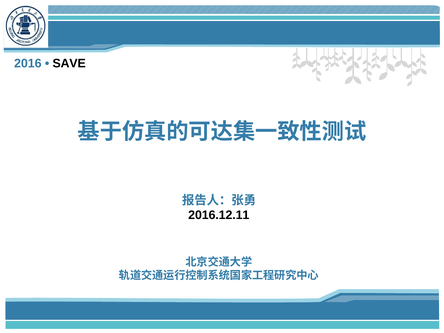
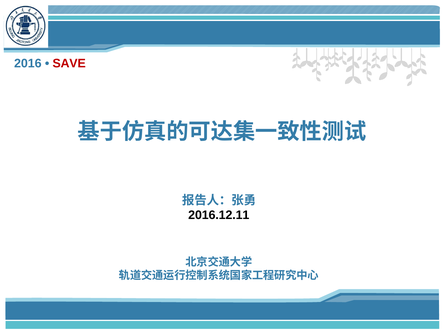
SAVE colour: black -> red
